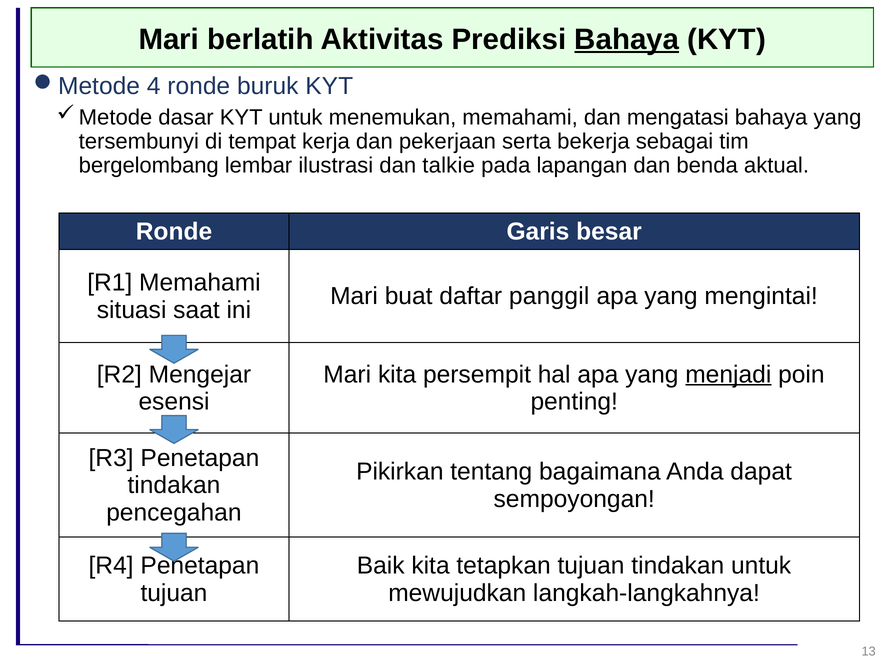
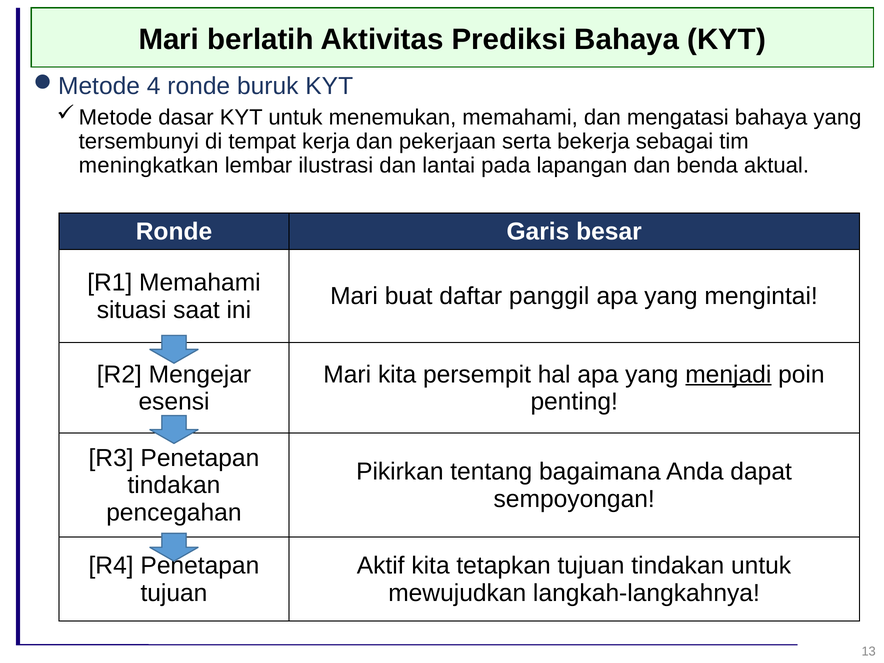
Bahaya at (627, 39) underline: present -> none
bergelombang: bergelombang -> meningkatkan
talkie: talkie -> lantai
Baik: Baik -> Aktif
